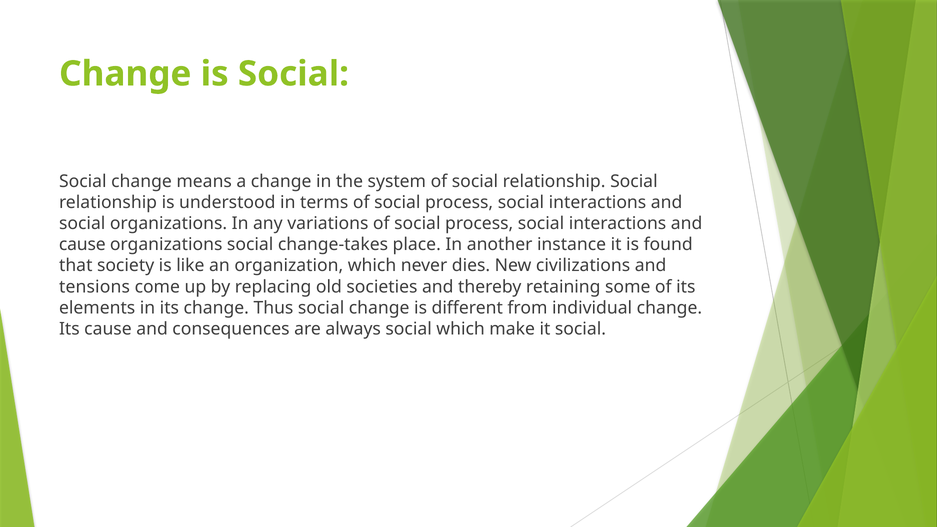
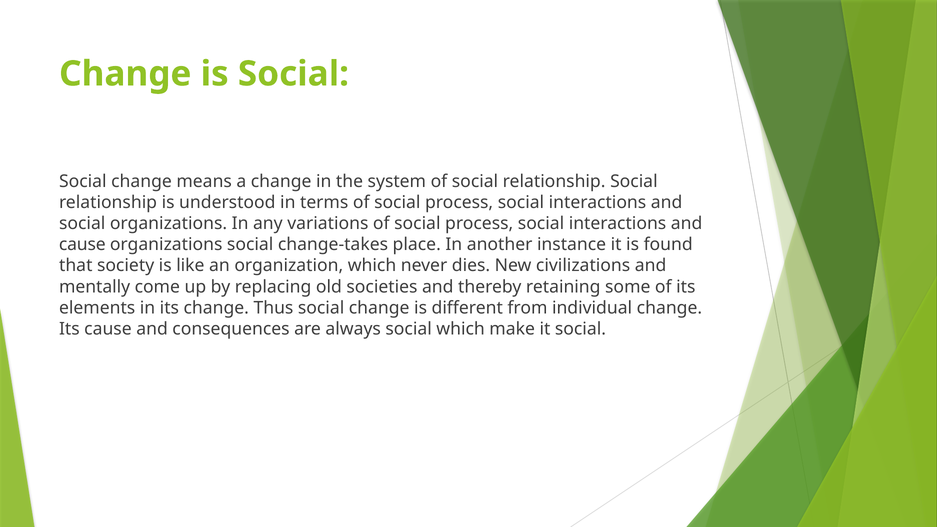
tensions: tensions -> mentally
